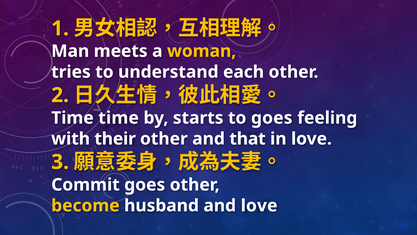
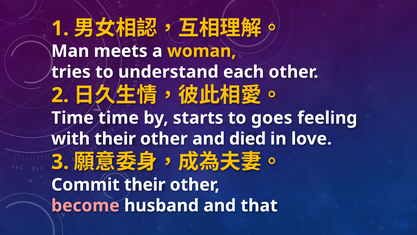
that: that -> died
Commit goes: goes -> their
become colour: yellow -> pink
and love: love -> that
